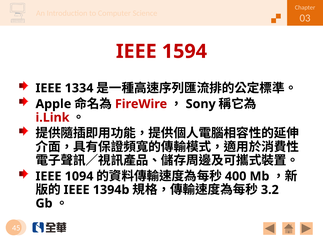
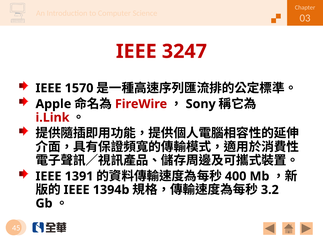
1594: 1594 -> 3247
1334: 1334 -> 1570
1094: 1094 -> 1391
